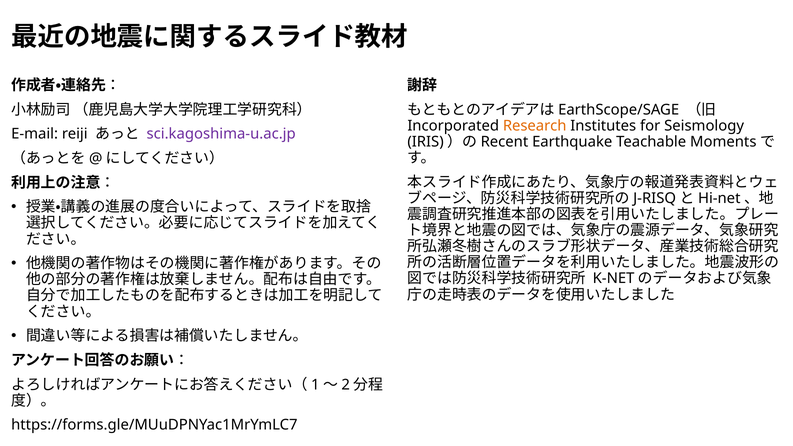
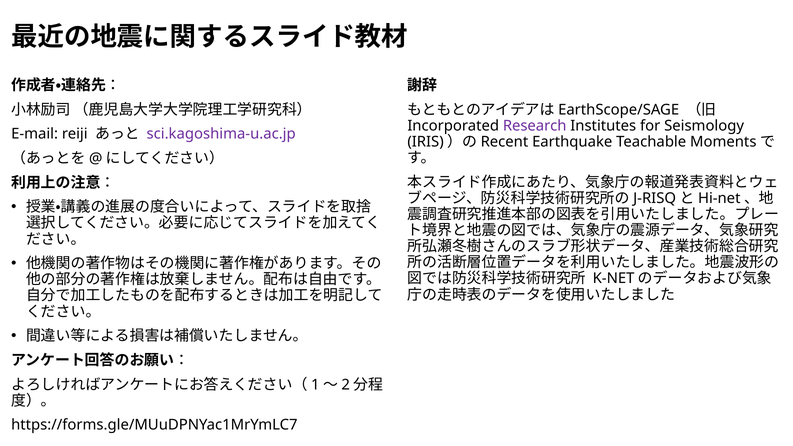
Research colour: orange -> purple
